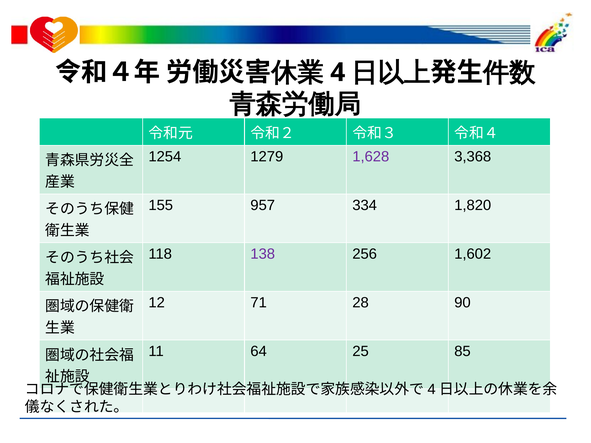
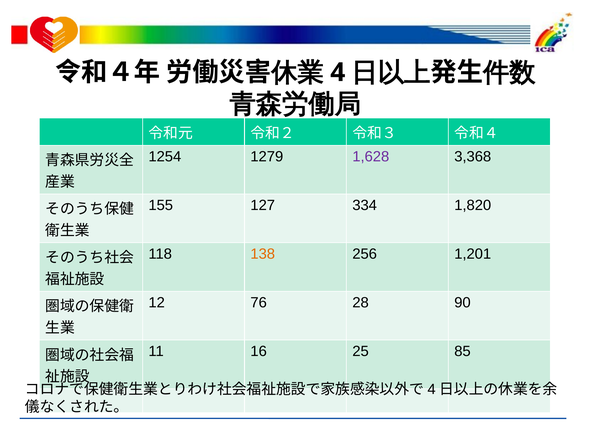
957: 957 -> 127
138 colour: purple -> orange
1,602: 1,602 -> 1,201
71: 71 -> 76
64: 64 -> 16
